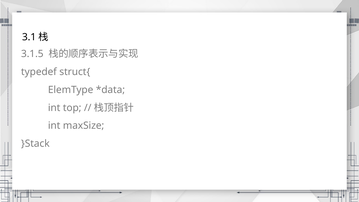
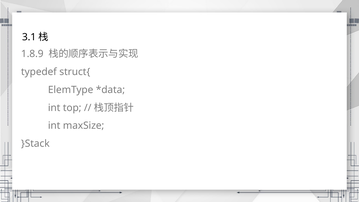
3.1.5: 3.1.5 -> 1.8.9
